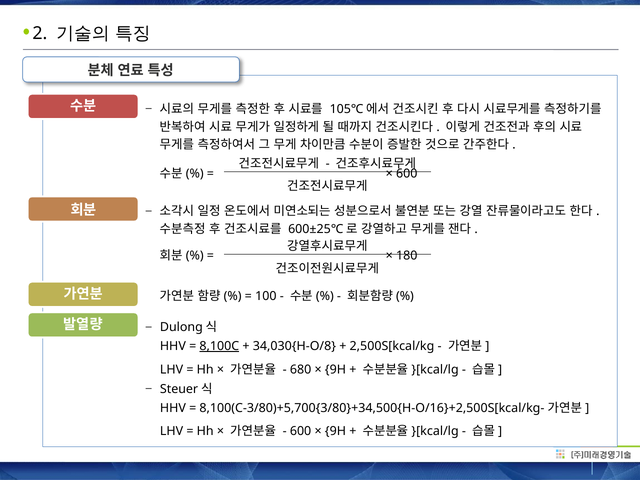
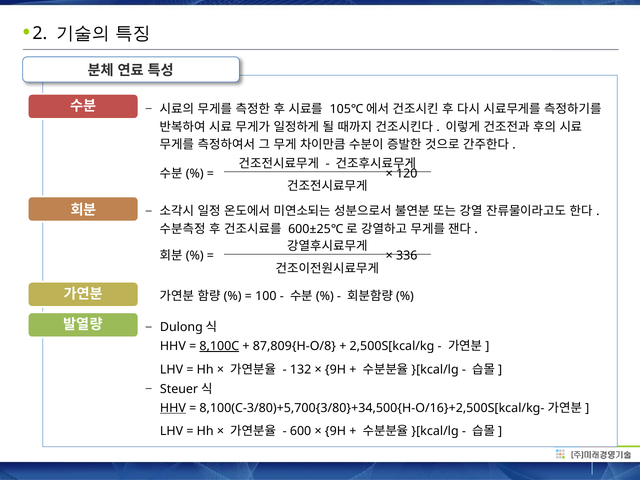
600 at (407, 173): 600 -> 120
180: 180 -> 336
34,030{H-O/8: 34,030{H-O/8 -> 87,809{H-O/8
680: 680 -> 132
HHV at (173, 408) underline: none -> present
